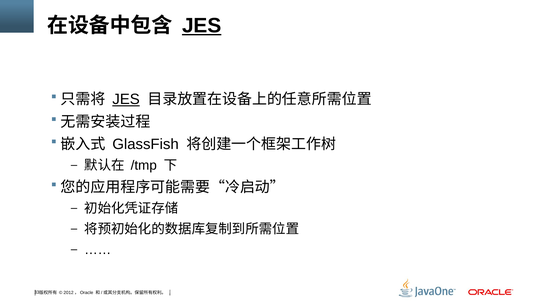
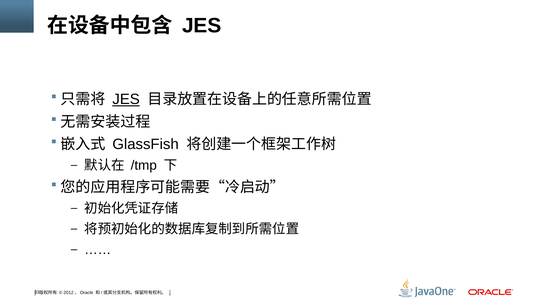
JES at (202, 26) underline: present -> none
